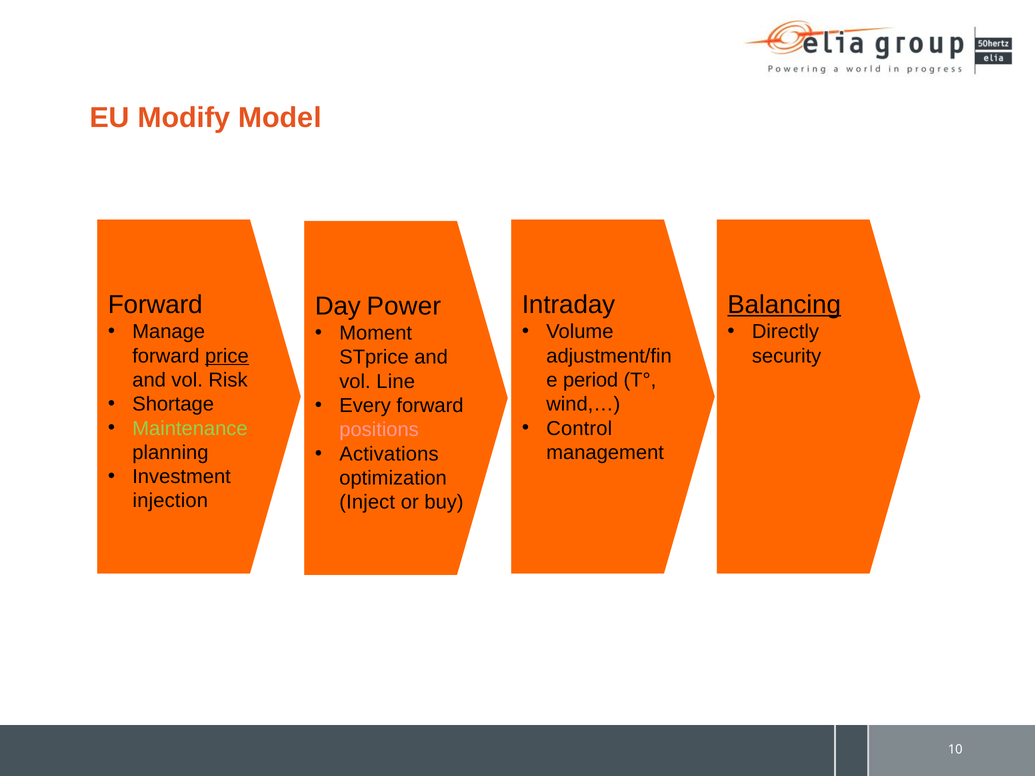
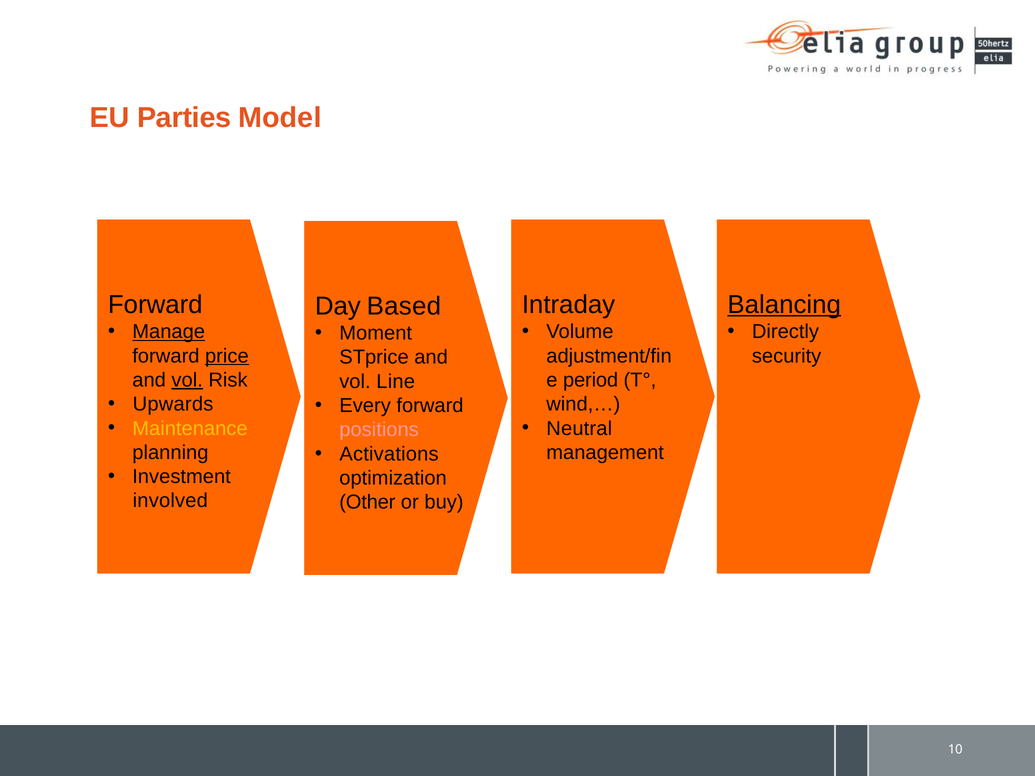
Modify: Modify -> Parties
Power: Power -> Based
Manage underline: none -> present
vol at (187, 380) underline: none -> present
Shortage: Shortage -> Upwards
Maintenance colour: light green -> yellow
Control: Control -> Neutral
injection: injection -> involved
Inject: Inject -> Other
